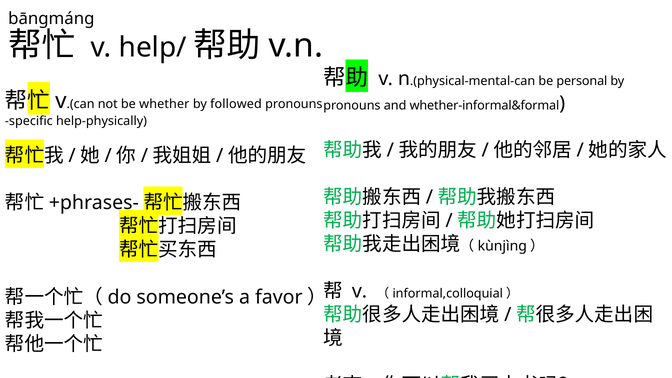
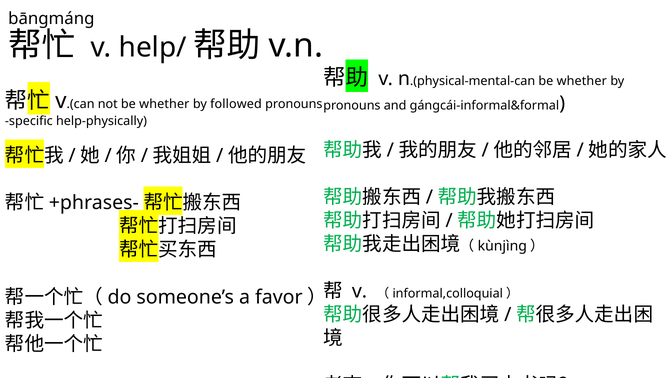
personal at (582, 81): personal -> whether
whether-informal&formal: whether-informal&formal -> gángcái-informal&formal
